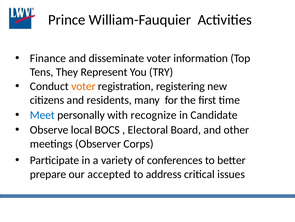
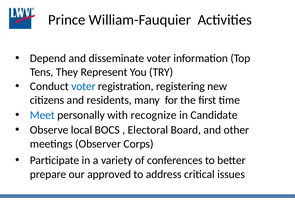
Finance: Finance -> Depend
voter at (83, 86) colour: orange -> blue
accepted: accepted -> approved
